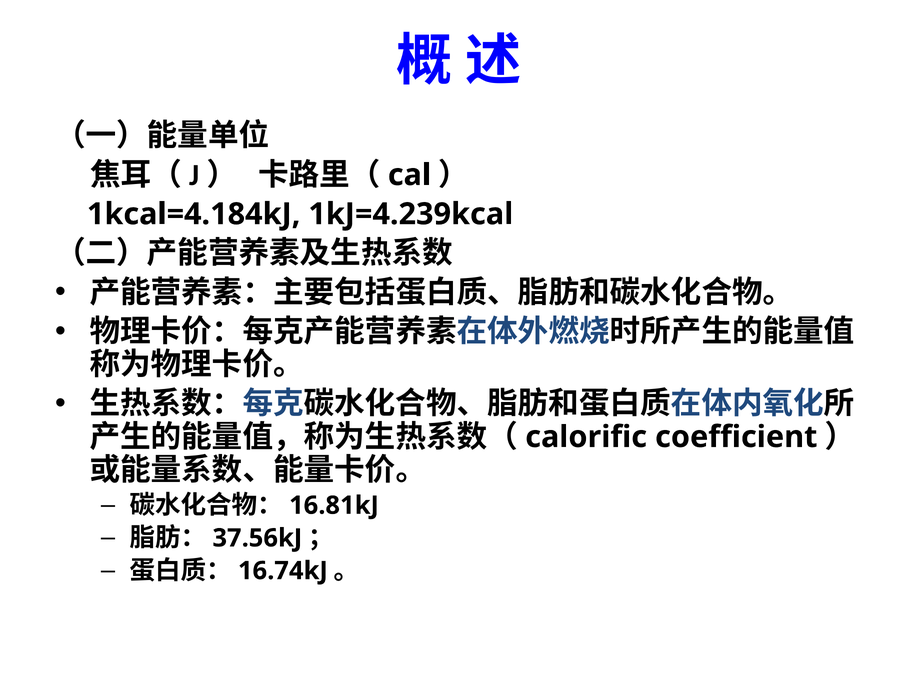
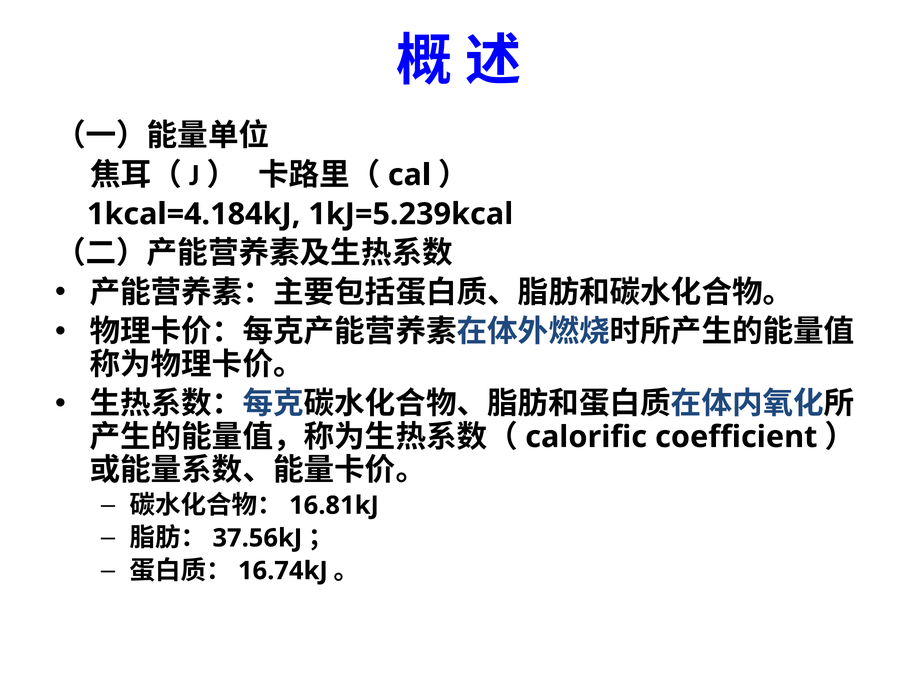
1kJ=4.239kcal: 1kJ=4.239kcal -> 1kJ=5.239kcal
